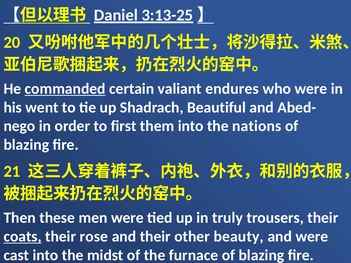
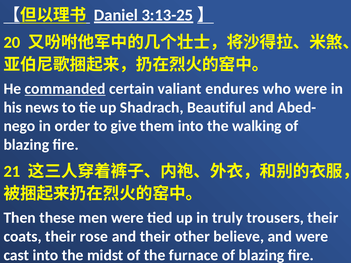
went: went -> news
first: first -> give
nations: nations -> walking
coats underline: present -> none
beauty: beauty -> believe
